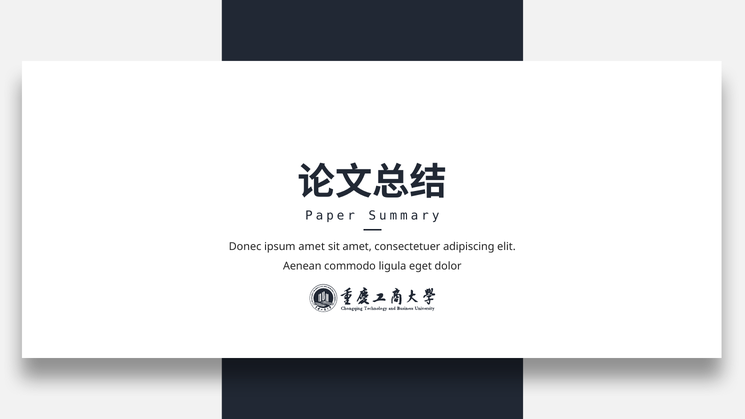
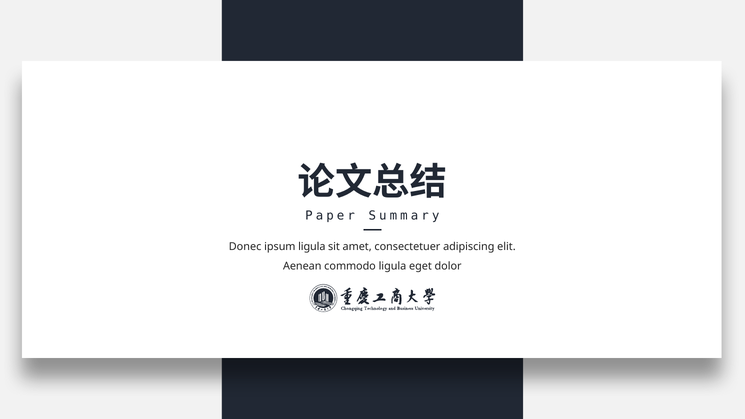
ipsum amet: amet -> ligula
